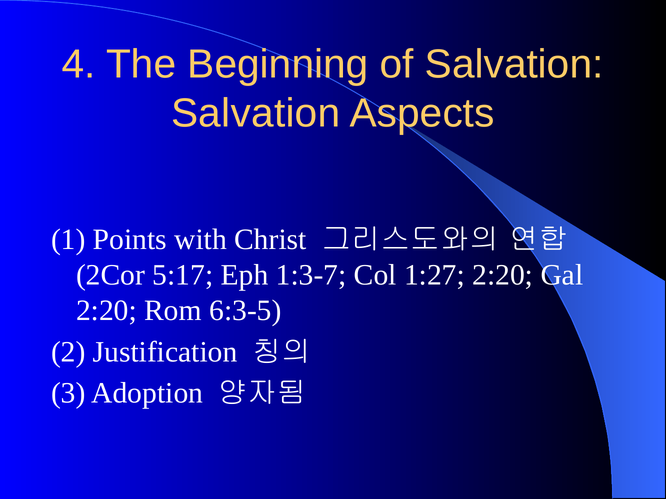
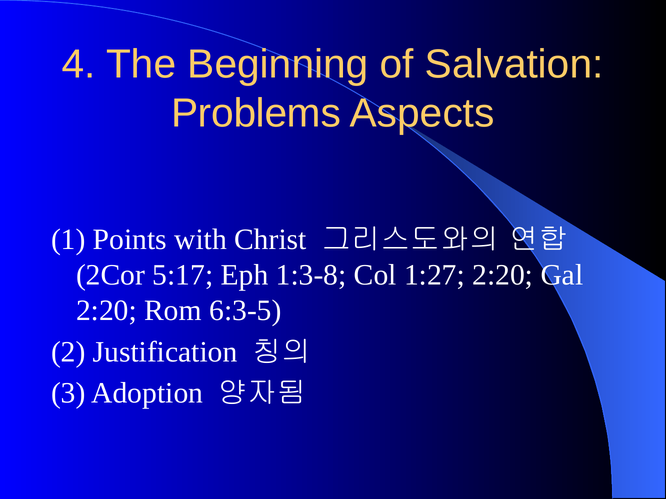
Salvation at (256, 113): Salvation -> Problems
1:3-7: 1:3-7 -> 1:3-8
